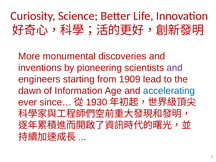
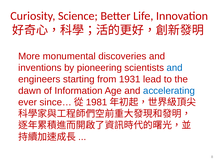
and at (175, 68) colour: purple -> blue
1909: 1909 -> 1931
1930: 1930 -> 1981
